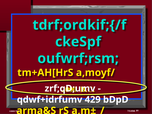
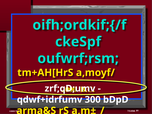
tdrf;ordkif;{/f: tdrf;ordkif;{/f -> oifh;ordkif;{/f
429: 429 -> 300
